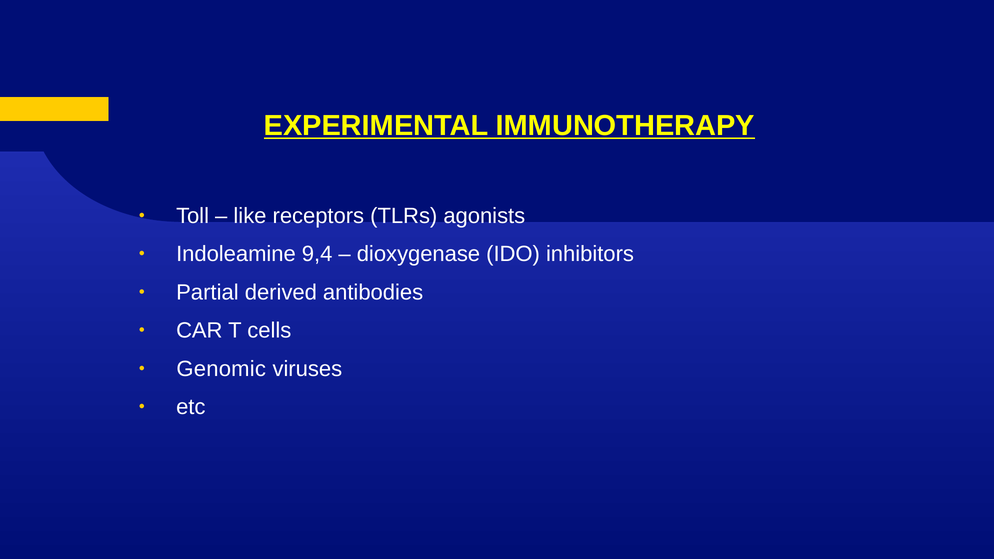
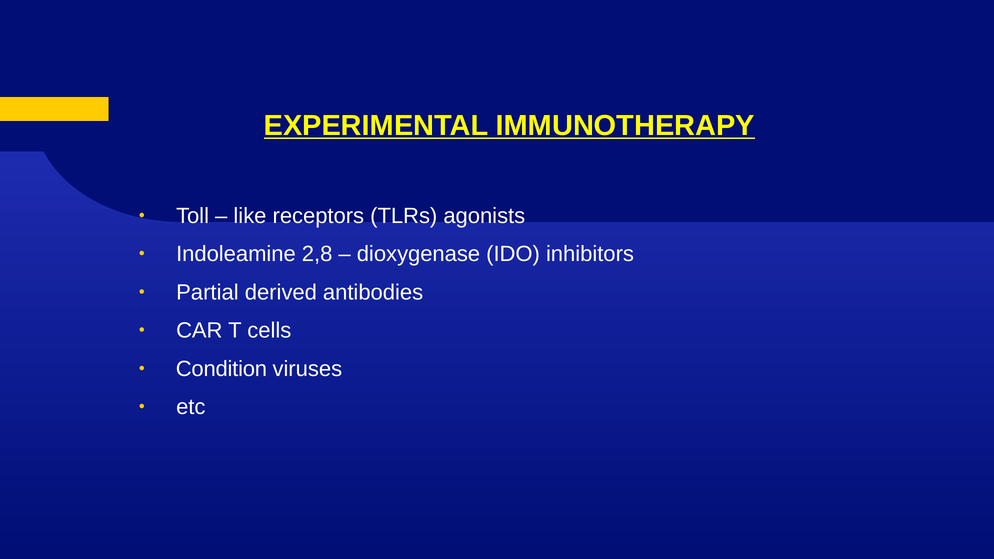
9,4: 9,4 -> 2,8
Genomic: Genomic -> Condition
